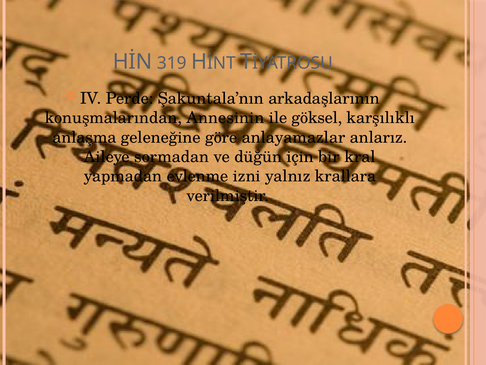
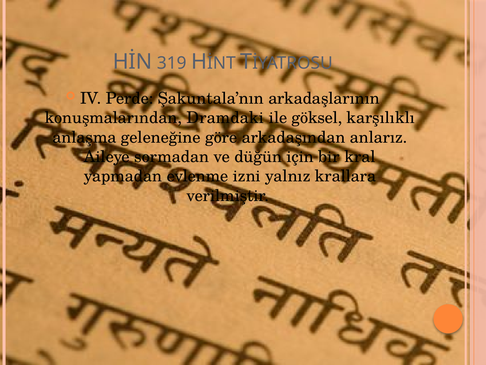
Annesinin: Annesinin -> Dramdaki
anlayamazlar: anlayamazlar -> arkadaşından
